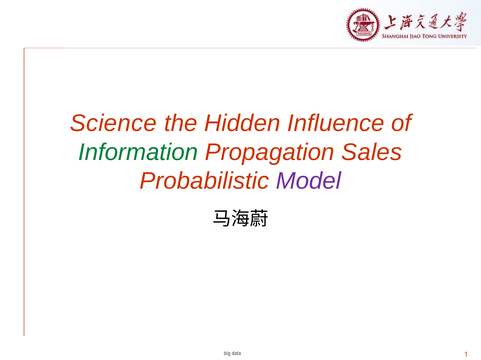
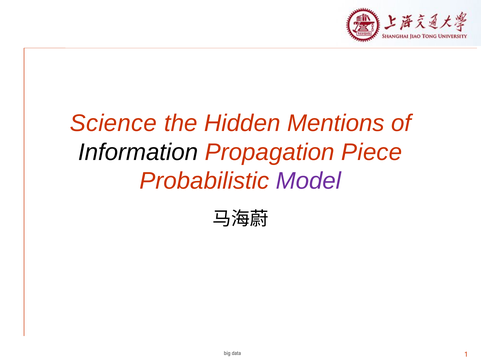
Influence: Influence -> Mentions
Information colour: green -> black
Sales: Sales -> Piece
